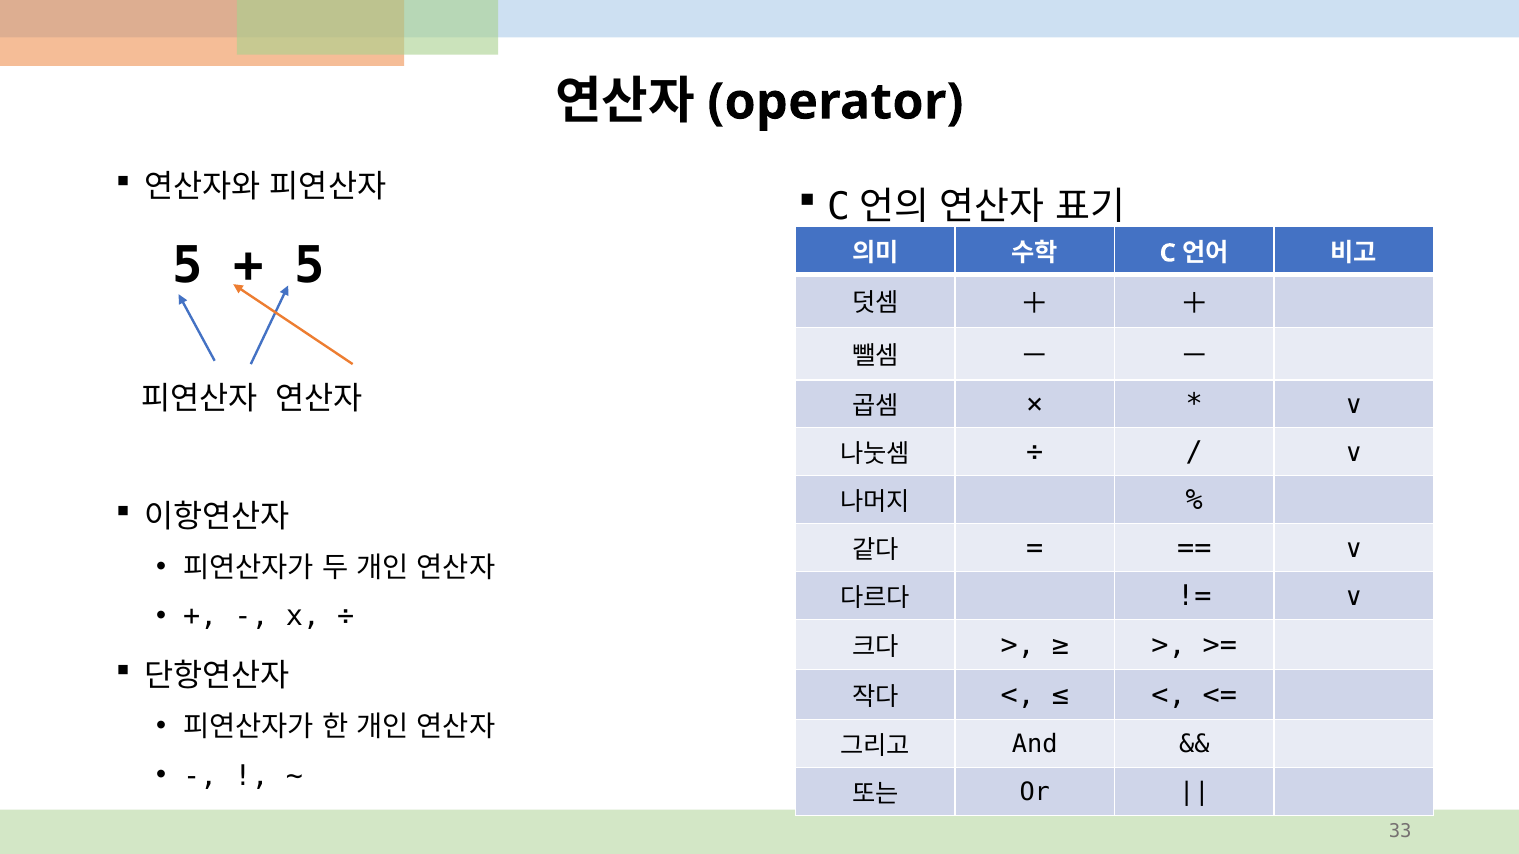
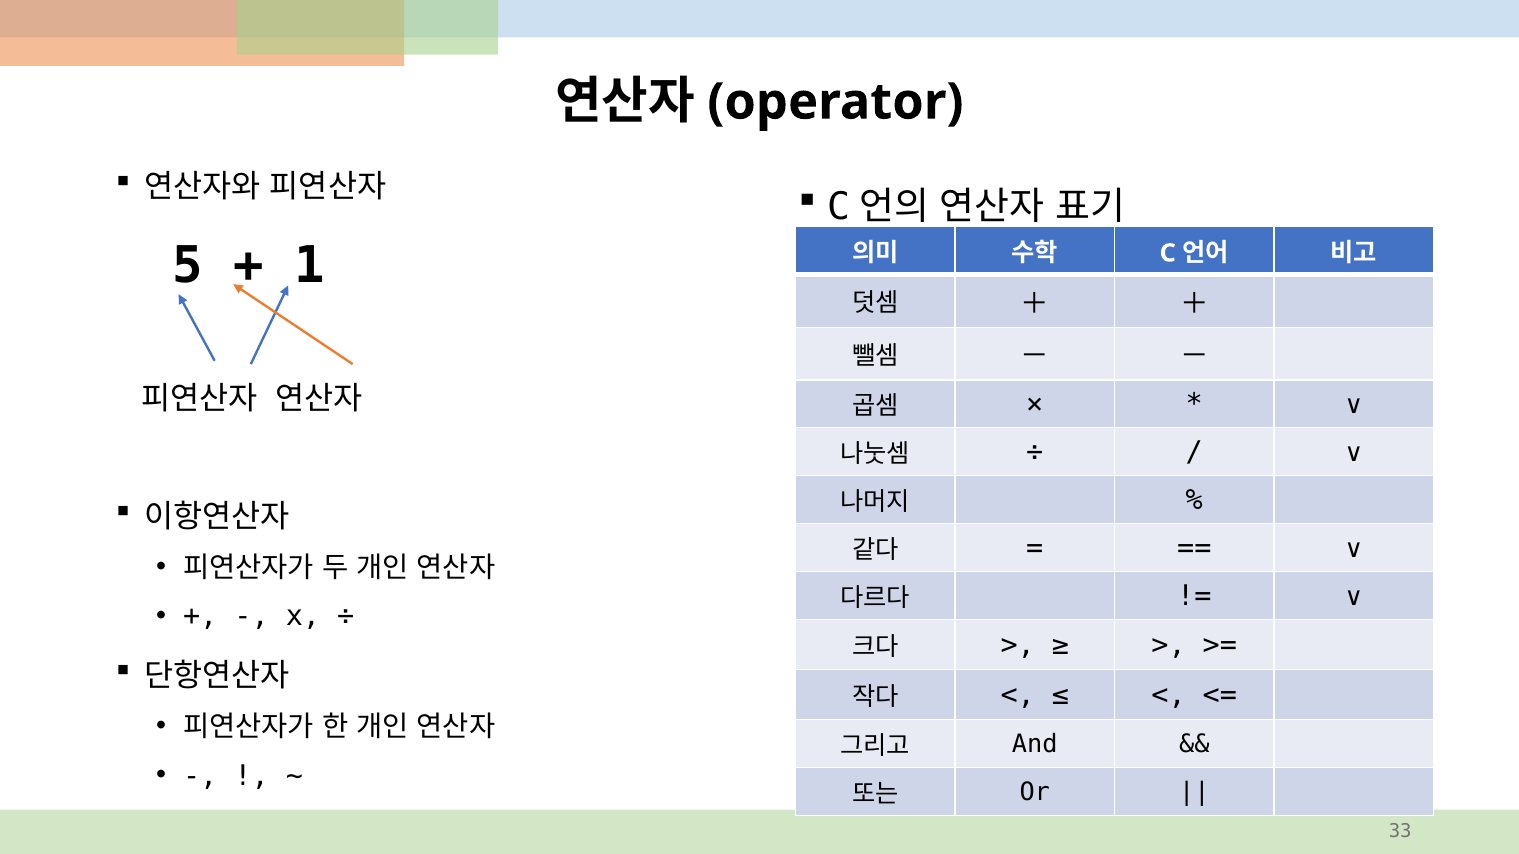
5 at (310, 266): 5 -> 1
